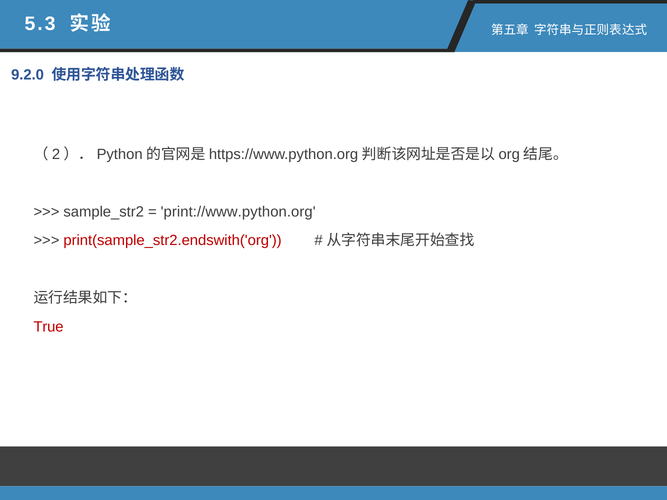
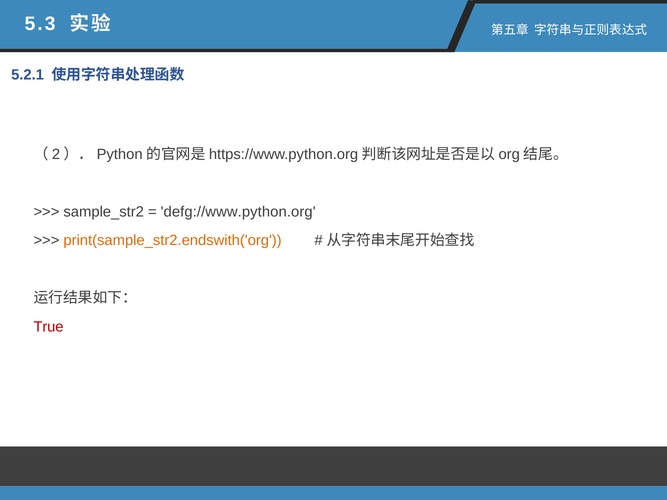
9.2.0: 9.2.0 -> 5.2.1
print://www.python.org: print://www.python.org -> defg://www.python.org
print(sample_str2.endswith('org colour: red -> orange
